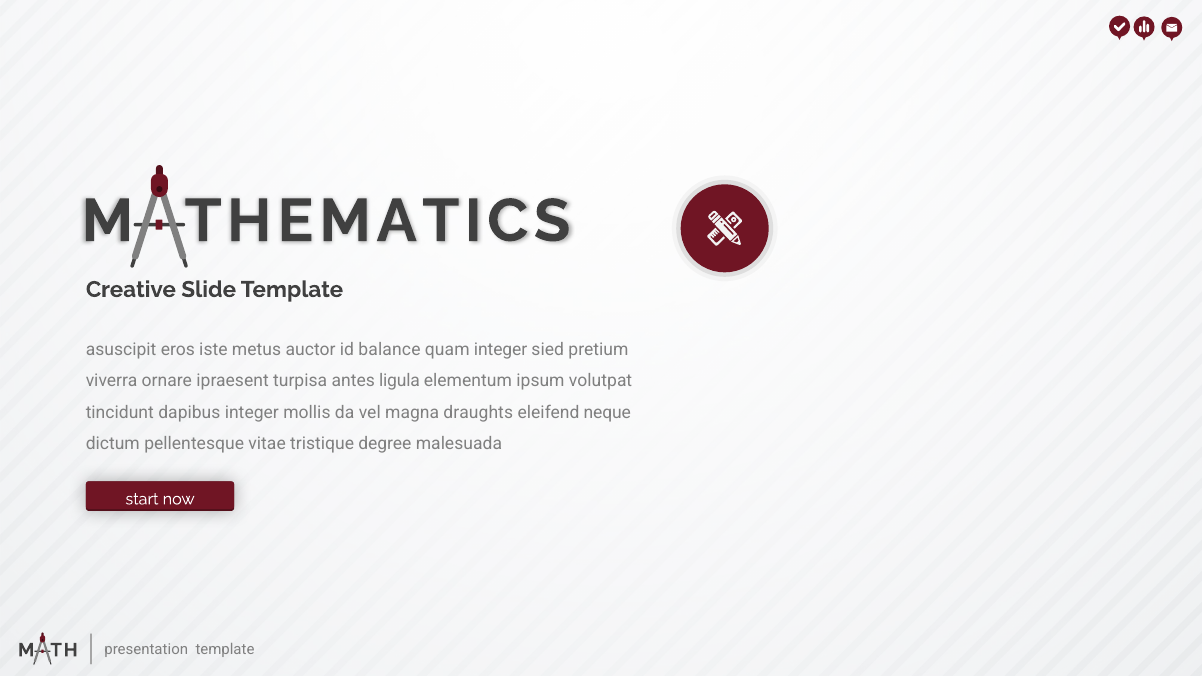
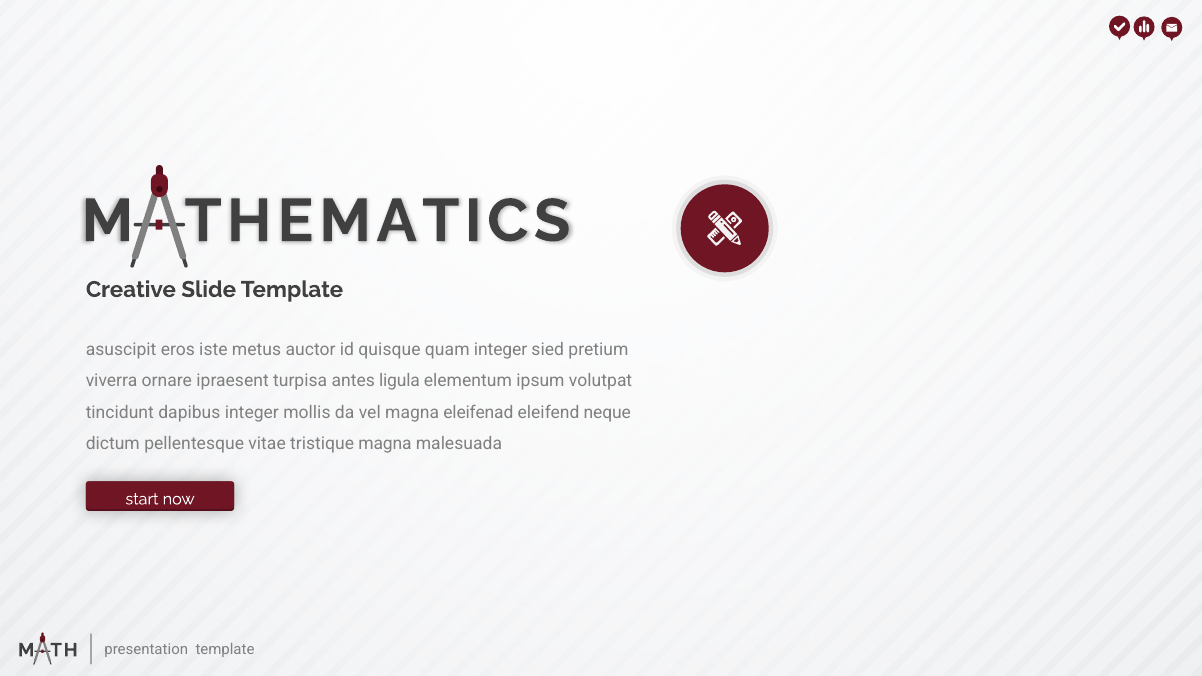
balance: balance -> quisque
draughts: draughts -> eleifenad
tristique degree: degree -> magna
